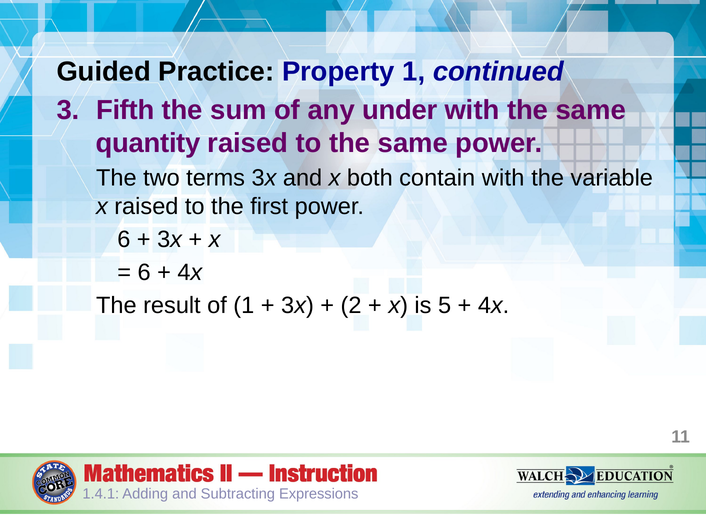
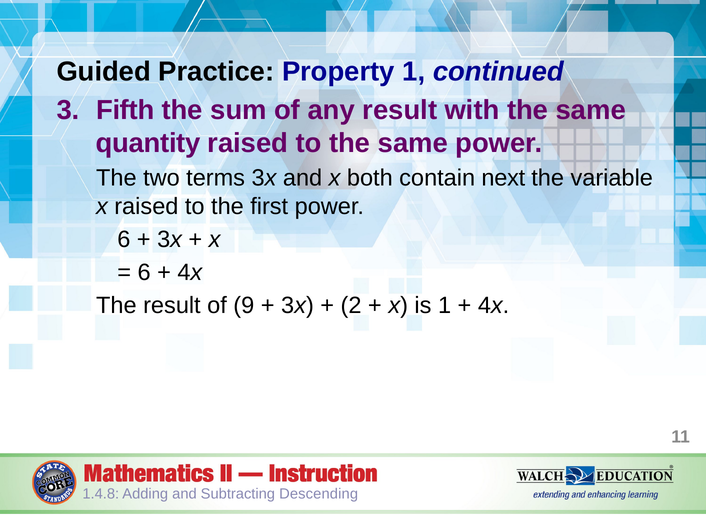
any under: under -> result
contain with: with -> next
of 1: 1 -> 9
is 5: 5 -> 1
1.4.1: 1.4.1 -> 1.4.8
Expressions: Expressions -> Descending
